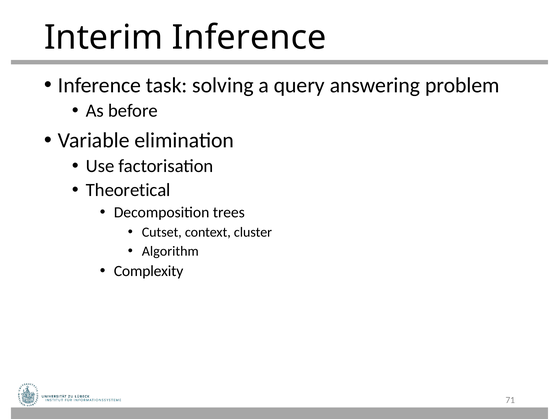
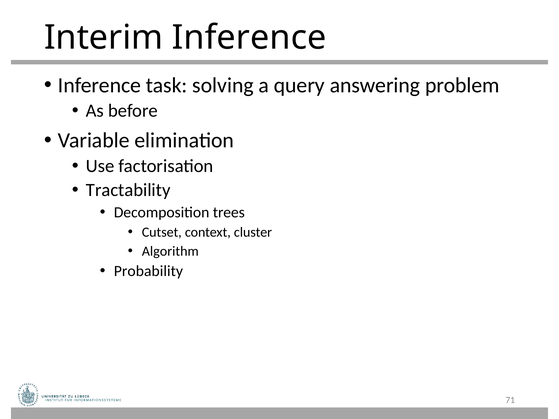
Theoretical: Theoretical -> Tractability
Complexity: Complexity -> Probability
